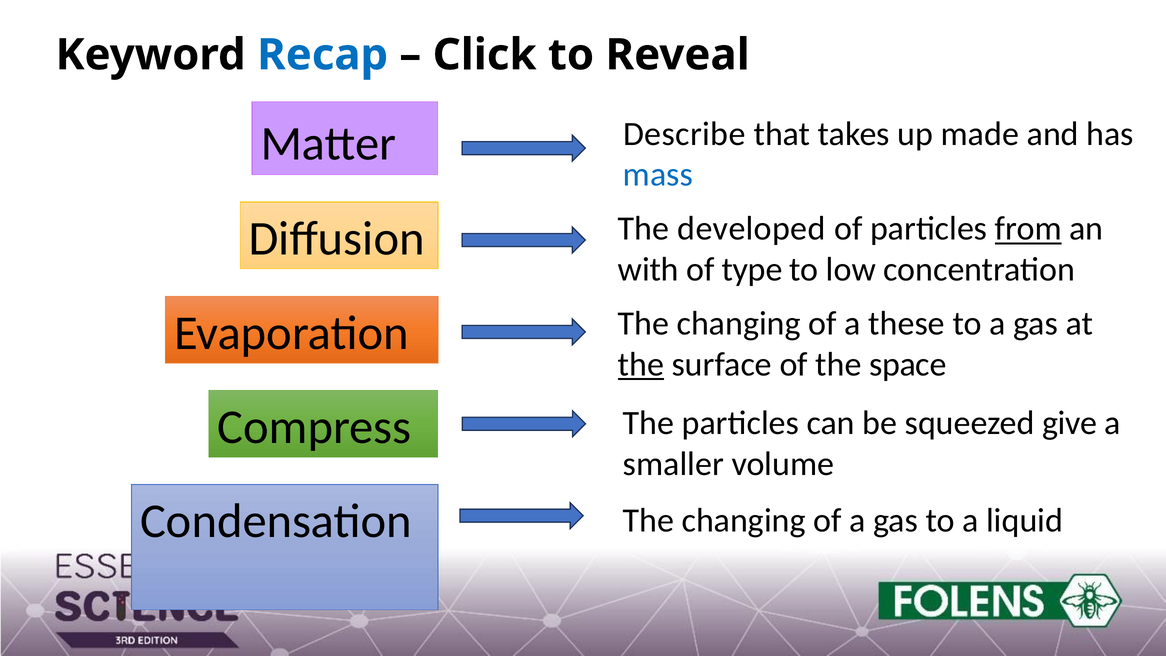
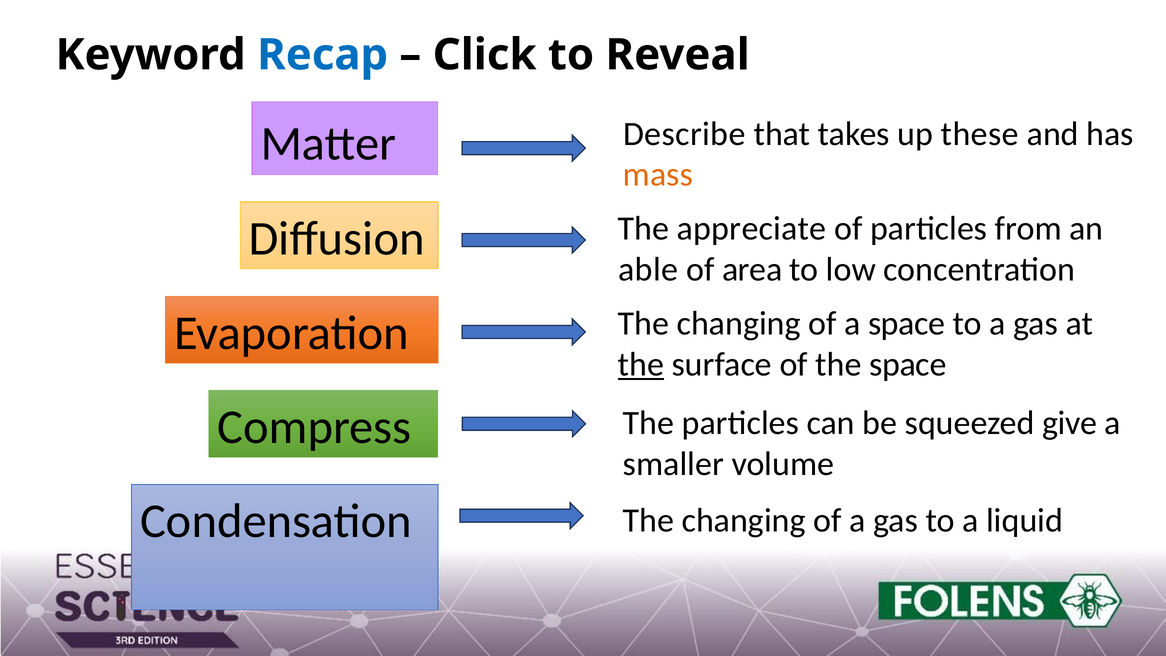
made: made -> these
mass colour: blue -> orange
developed: developed -> appreciate
from underline: present -> none
with: with -> able
type: type -> area
a these: these -> space
